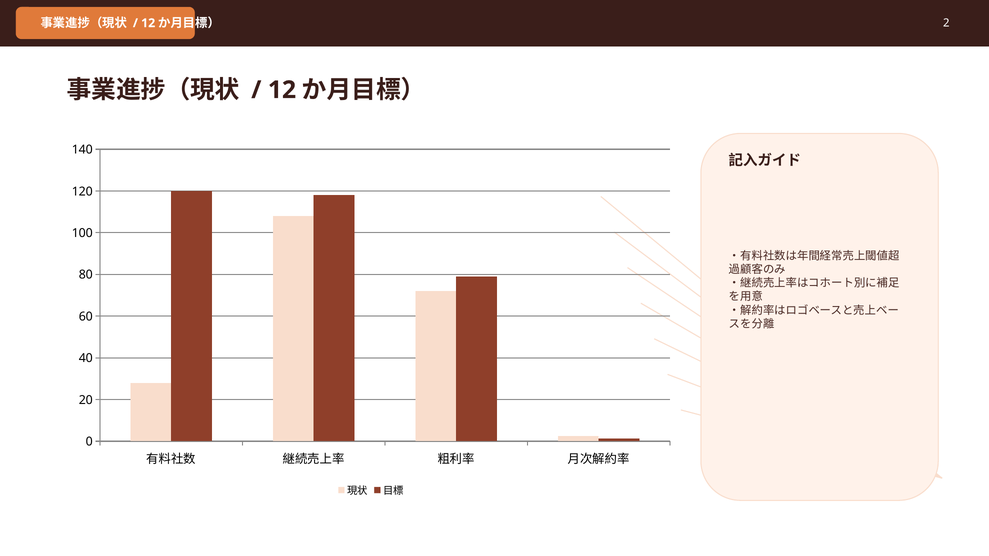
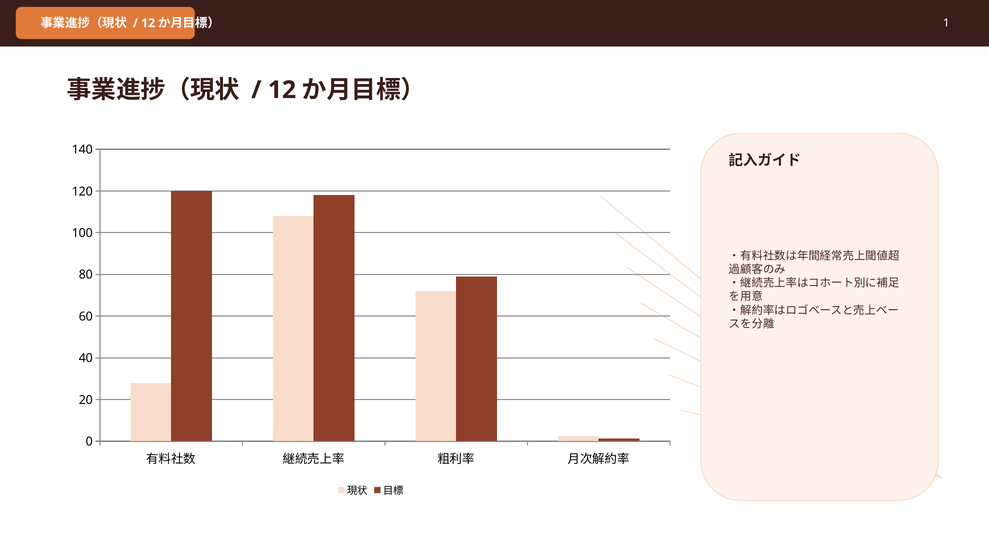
2: 2 -> 1
